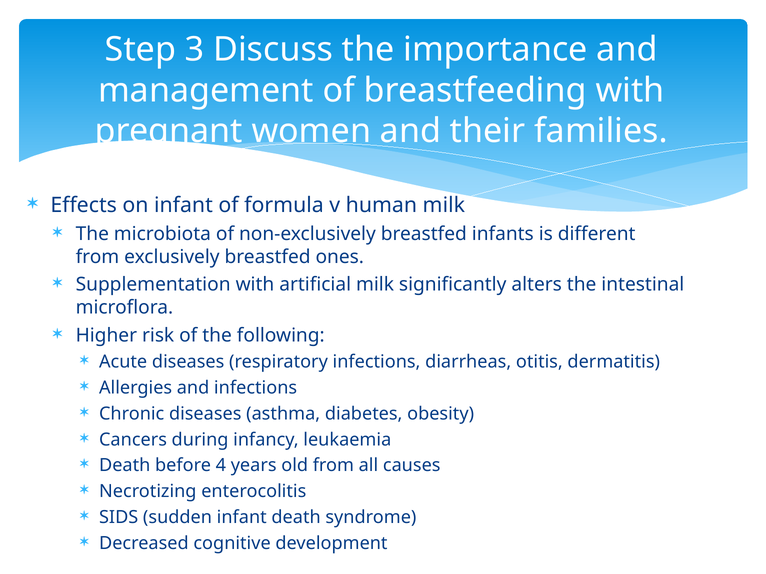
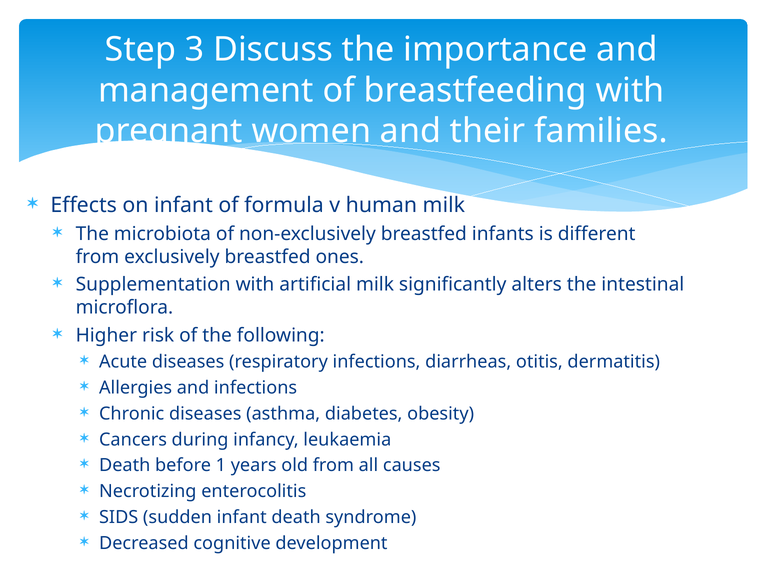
4: 4 -> 1
